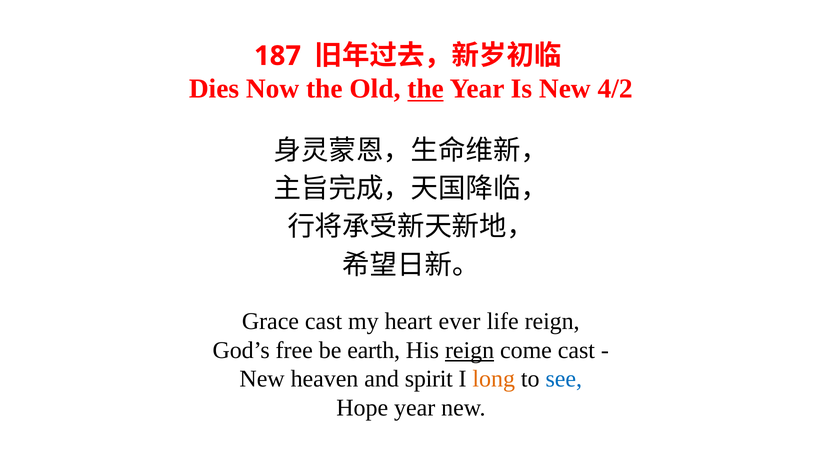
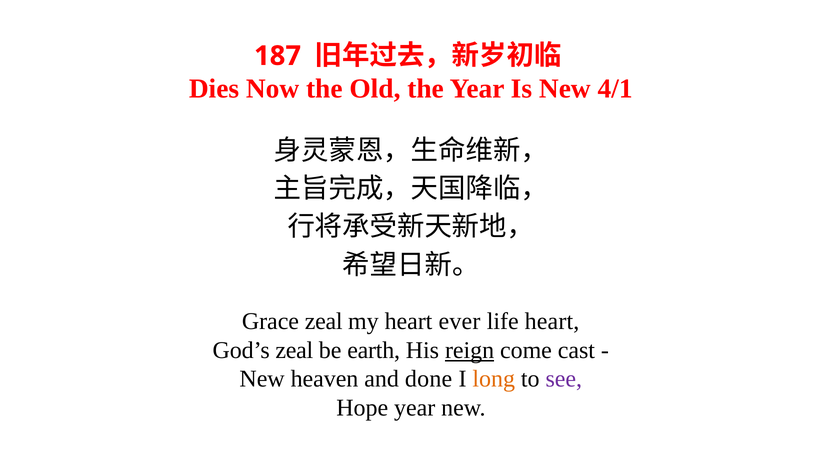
the at (426, 89) underline: present -> none
4/2: 4/2 -> 4/1
Grace cast: cast -> zeal
life reign: reign -> heart
God’s free: free -> zeal
spirit: spirit -> done
see colour: blue -> purple
